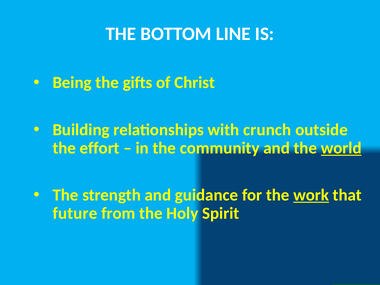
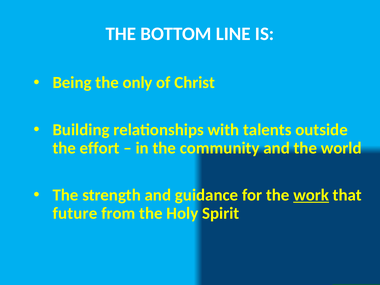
gifts: gifts -> only
crunch: crunch -> talents
world underline: present -> none
